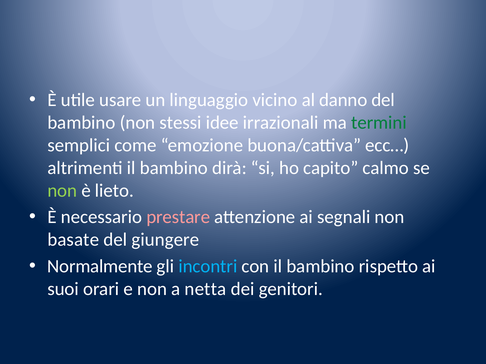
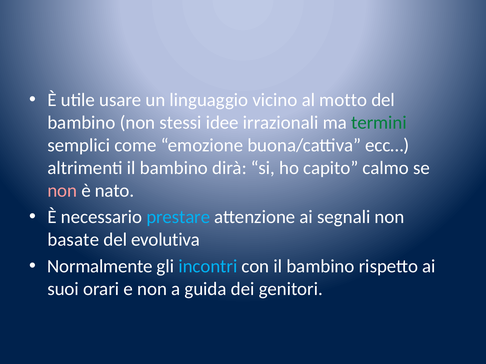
danno: danno -> motto
non at (62, 191) colour: light green -> pink
lieto: lieto -> nato
prestare colour: pink -> light blue
giungere: giungere -> evolutiva
netta: netta -> guida
